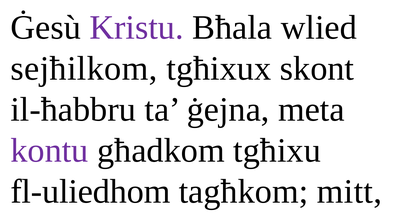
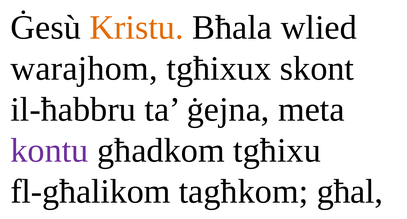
Kristu colour: purple -> orange
sejħilkom: sejħilkom -> warajhom
fl-uliedhom: fl-uliedhom -> fl-għalikom
mitt: mitt -> għal
